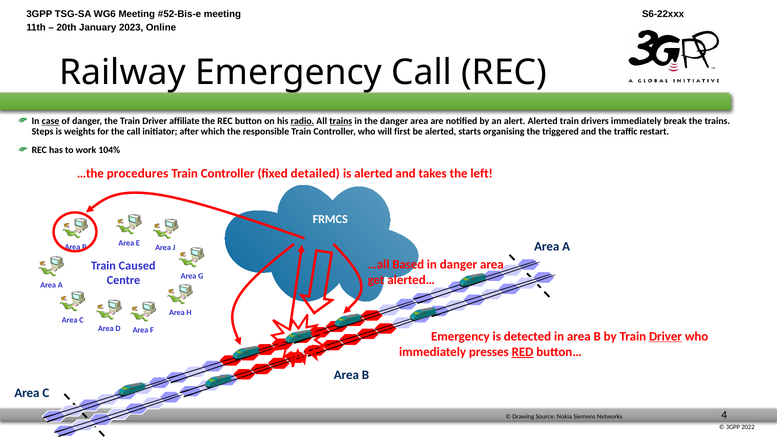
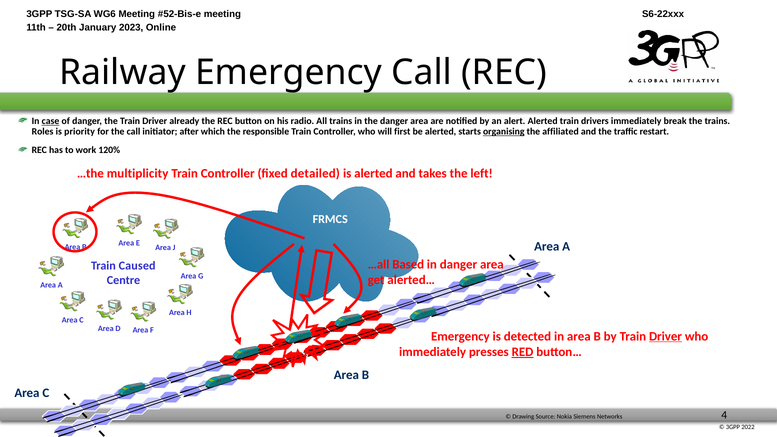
affiliate: affiliate -> already
radio underline: present -> none
trains at (341, 121) underline: present -> none
Steps: Steps -> Roles
weights: weights -> priority
organising underline: none -> present
triggered: triggered -> affiliated
104%: 104% -> 120%
procedures: procedures -> multiplicity
